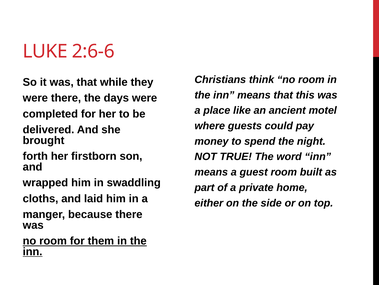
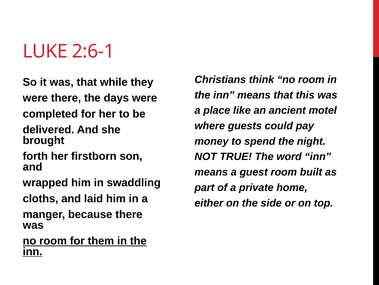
2:6-6: 2:6-6 -> 2:6-1
